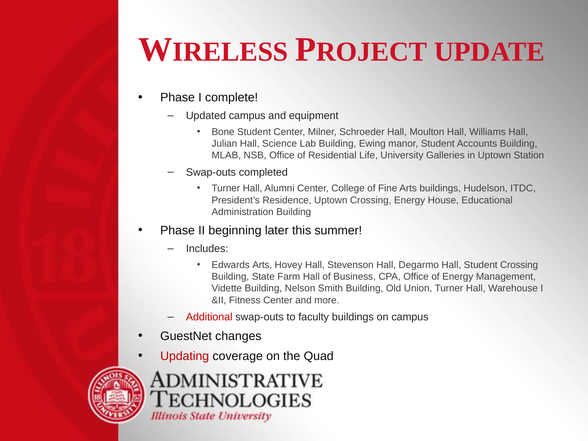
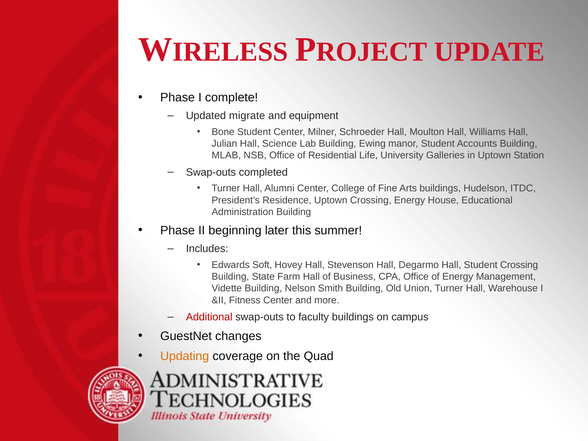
Updated campus: campus -> migrate
Edwards Arts: Arts -> Soft
Updating colour: red -> orange
